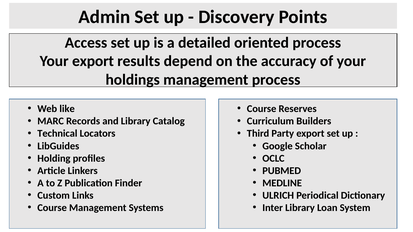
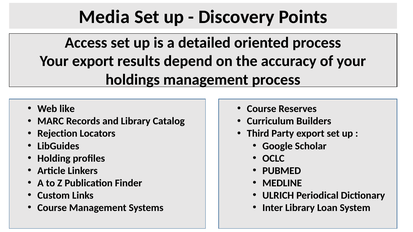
Admin: Admin -> Media
Technical: Technical -> Rejection
